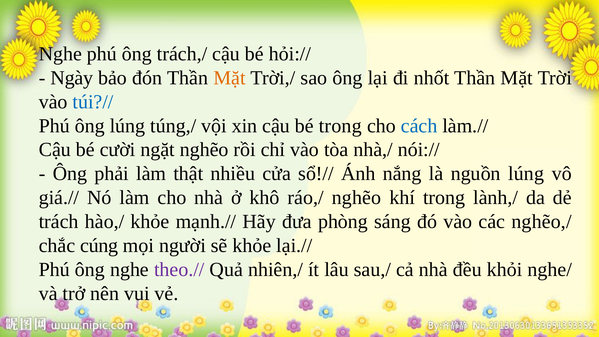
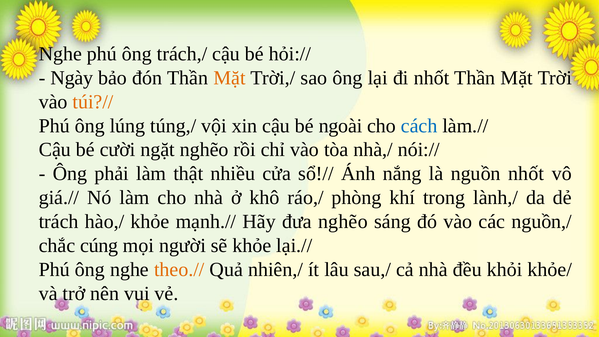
túi?// colour: blue -> orange
bé trong: trong -> ngoài
nguồn lúng: lúng -> nhốt
ráo,/ nghẽo: nghẽo -> phòng
đưa phòng: phòng -> nghẽo
nghẽo,/: nghẽo,/ -> nguồn,/
theo.// colour: purple -> orange
nghe/: nghe/ -> khỏe/
